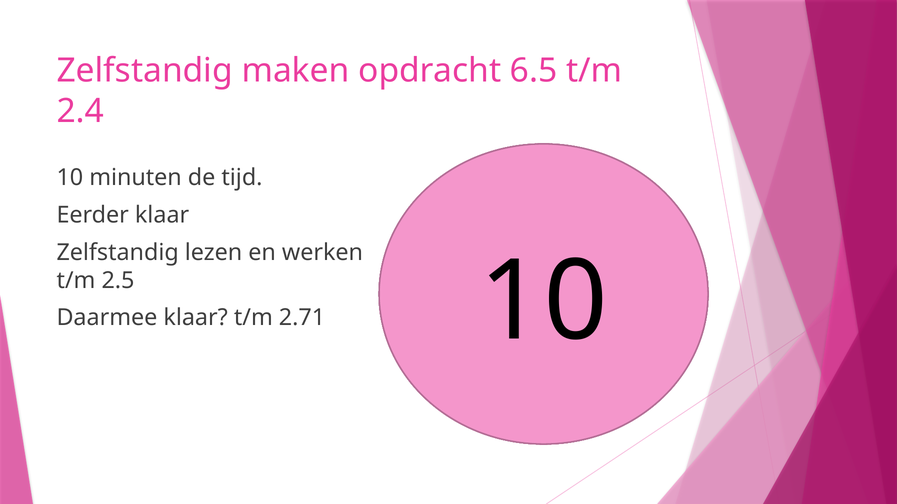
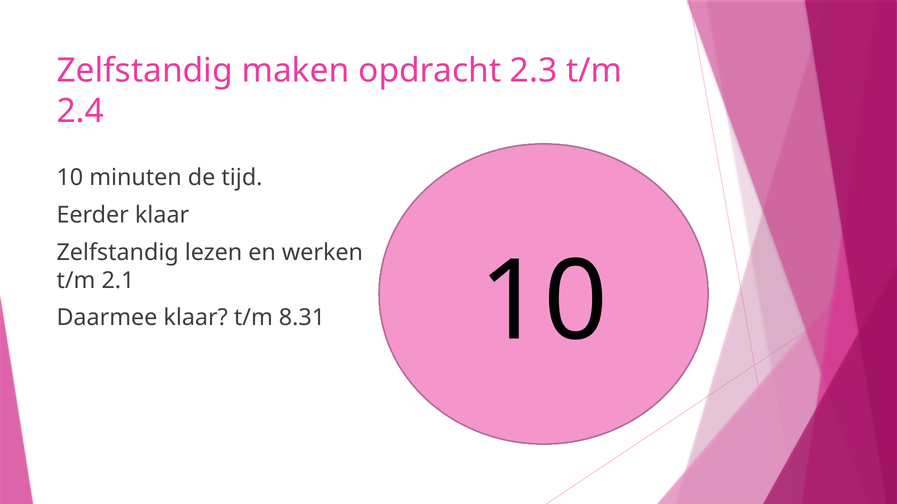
6.5: 6.5 -> 2.3
2.5: 2.5 -> 2.1
2.71: 2.71 -> 8.31
